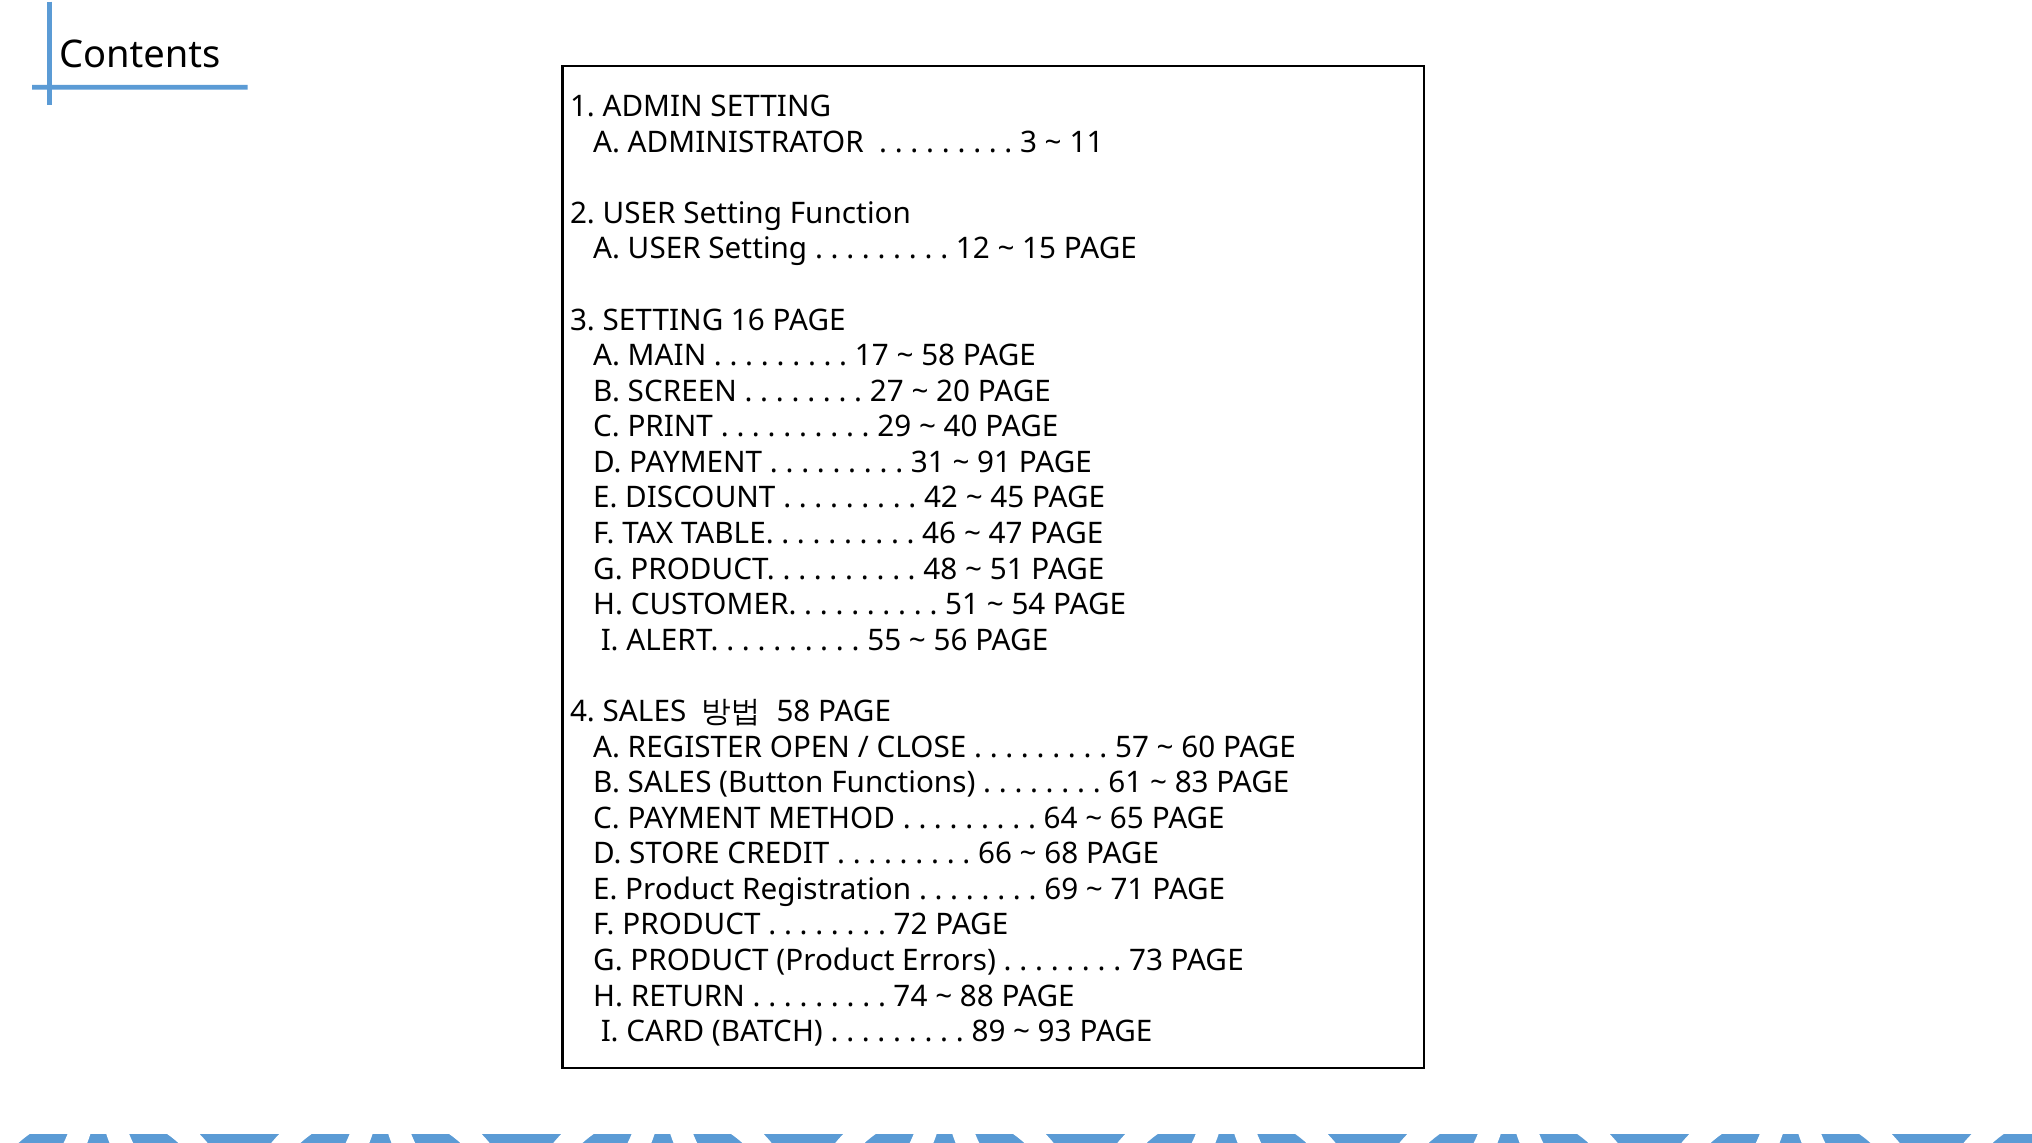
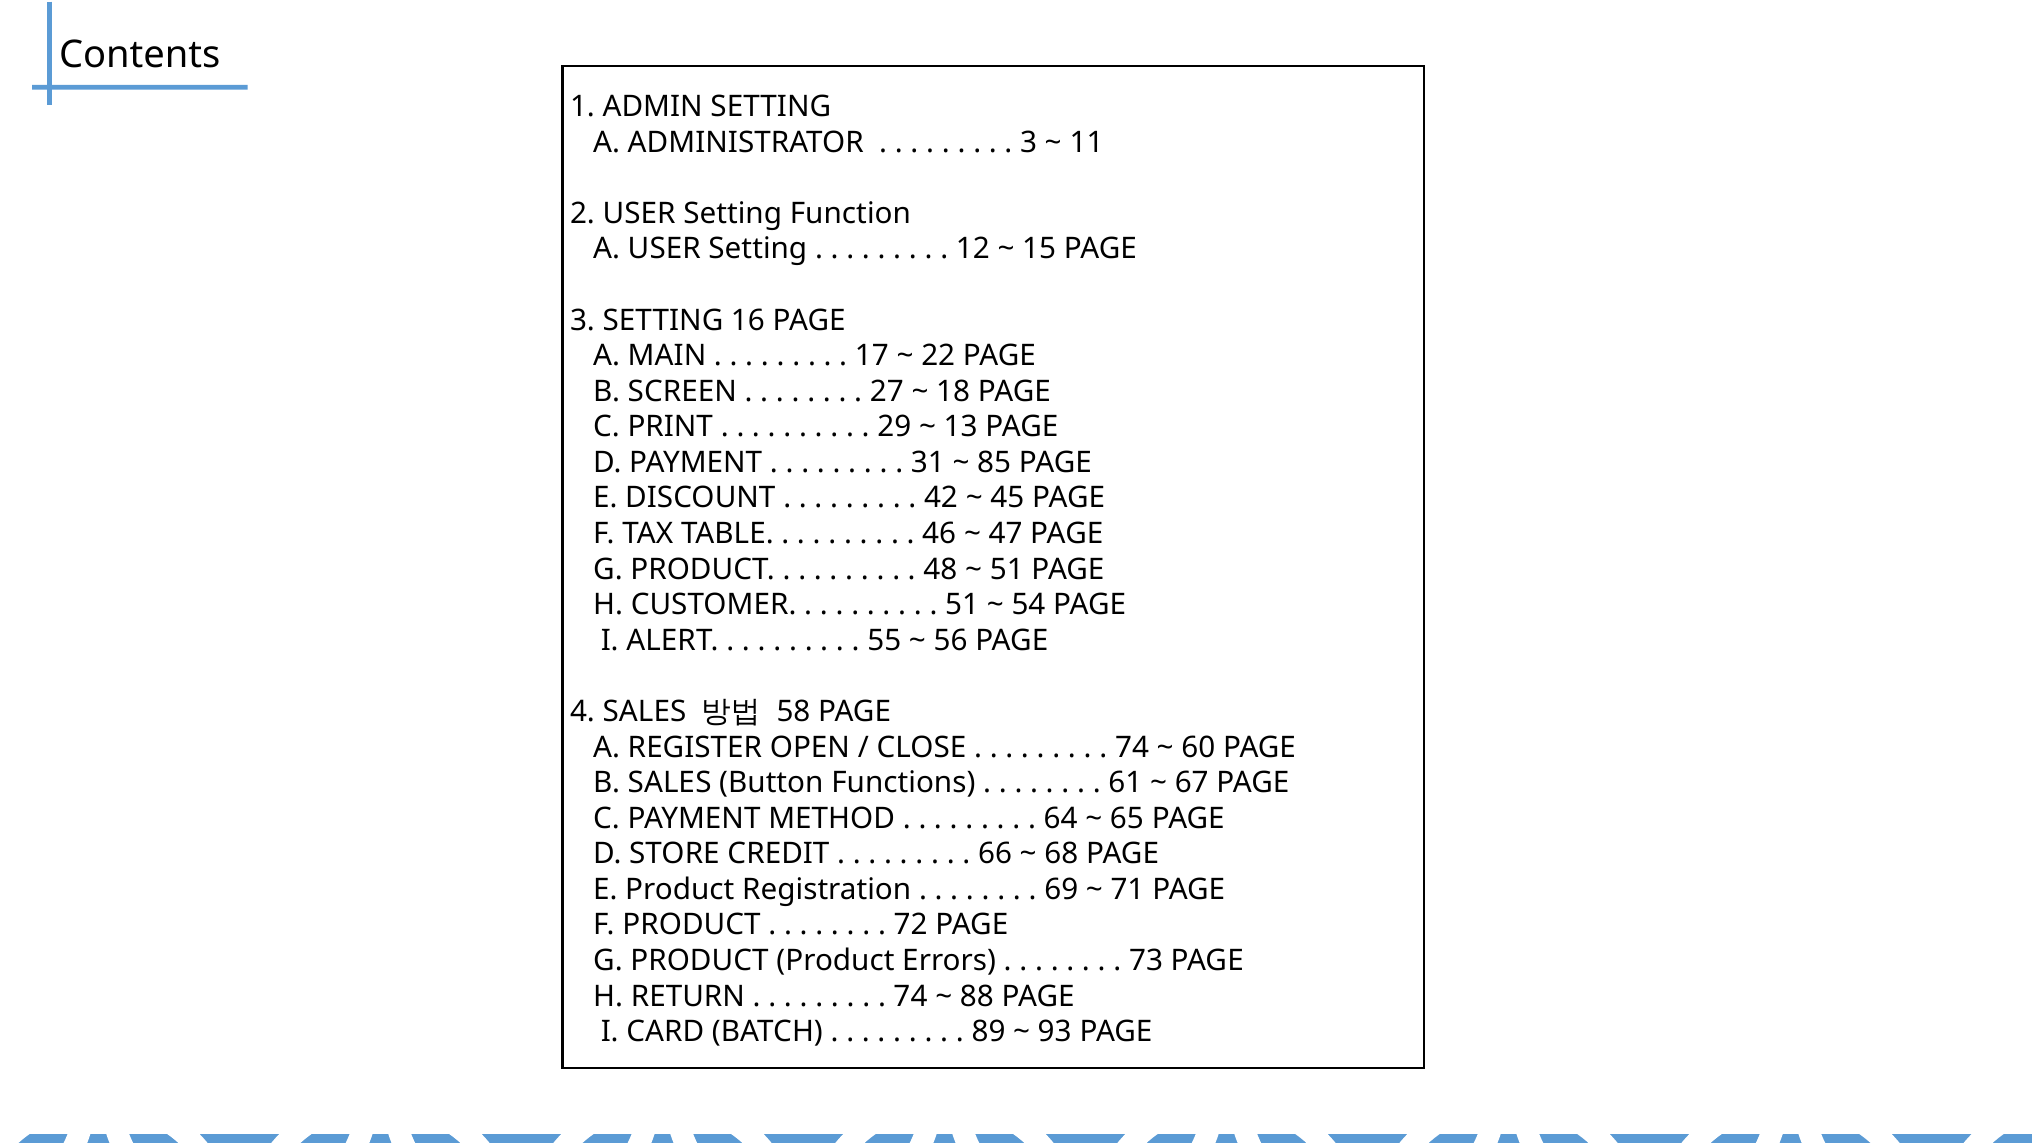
58 at (938, 356): 58 -> 22
20: 20 -> 18
40: 40 -> 13
91: 91 -> 85
57 at (1132, 747): 57 -> 74
83: 83 -> 67
